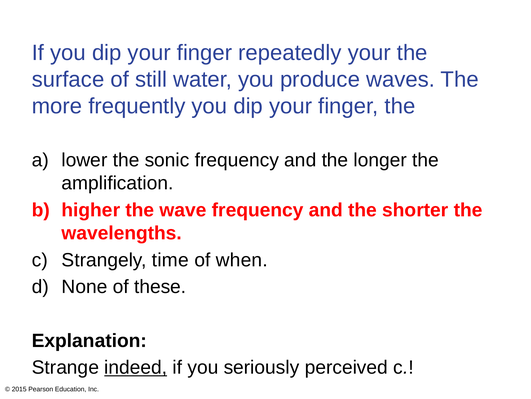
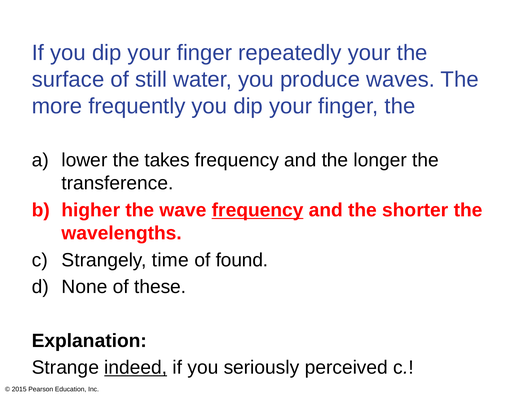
sonic: sonic -> takes
amplification: amplification -> transference
frequency at (258, 210) underline: none -> present
when: when -> found
